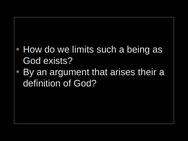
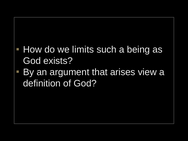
their: their -> view
